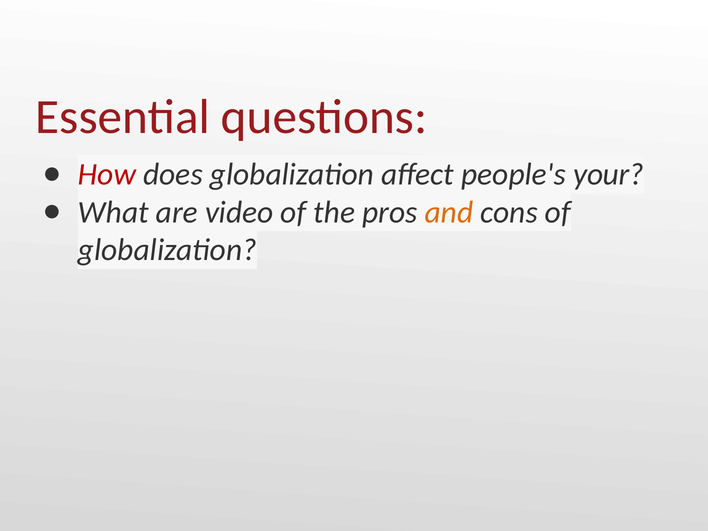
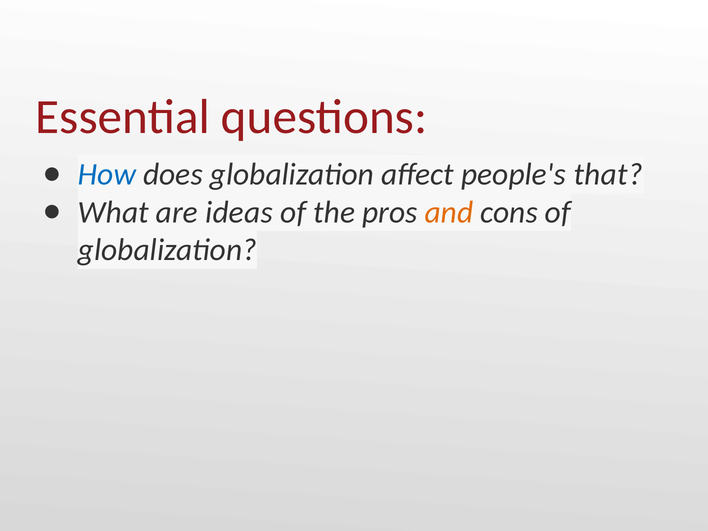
How colour: red -> blue
your: your -> that
video: video -> ideas
